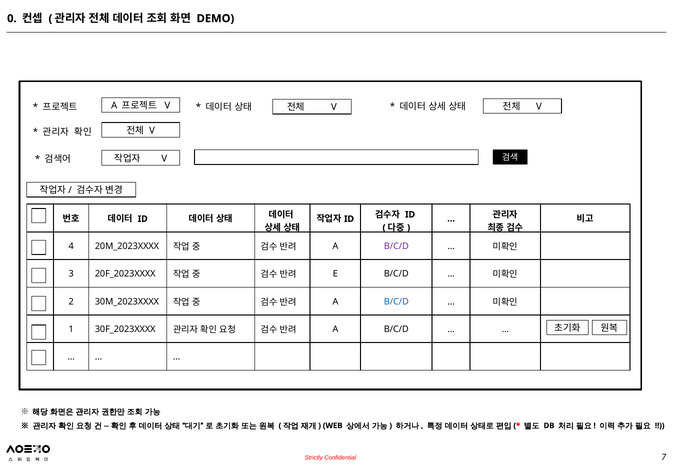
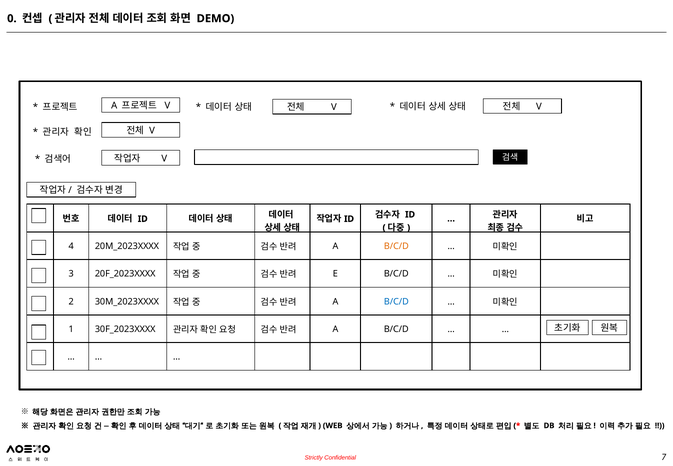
B/C/D at (396, 246) colour: purple -> orange
